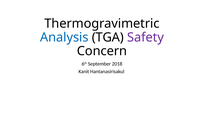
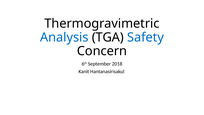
Safety colour: purple -> blue
